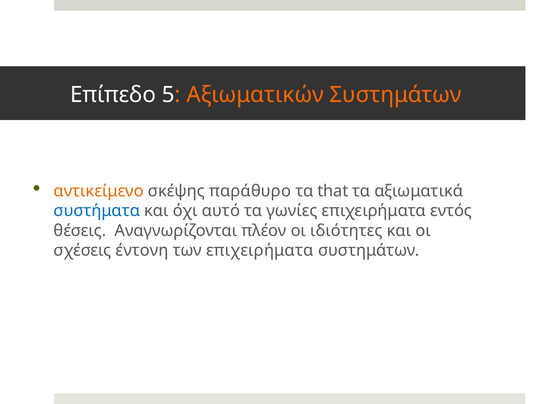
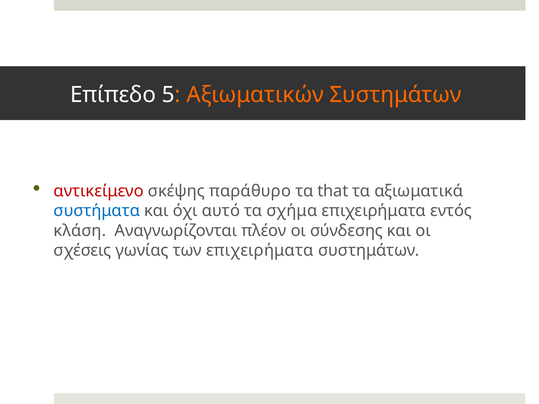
αντικείμενο colour: orange -> red
γωνίες: γωνίες -> σχήμα
θέσεις: θέσεις -> κλάση
ιδιότητες: ιδιότητες -> σύνδεσης
έντονη: έντονη -> γωνίας
